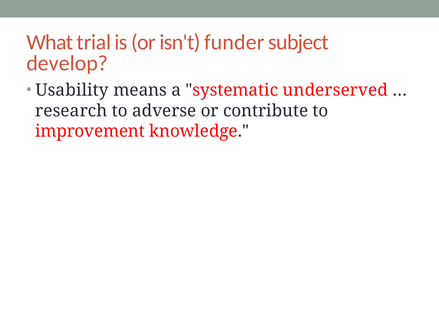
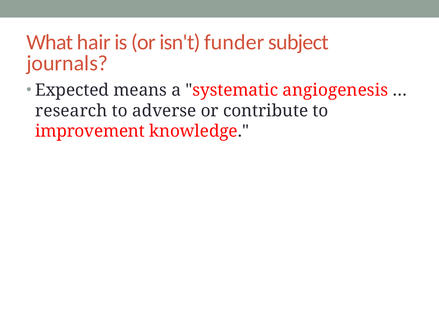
trial: trial -> hair
develop: develop -> journals
Usability: Usability -> Expected
underserved: underserved -> angiogenesis
